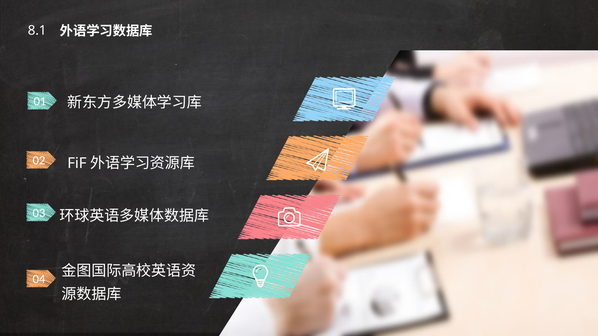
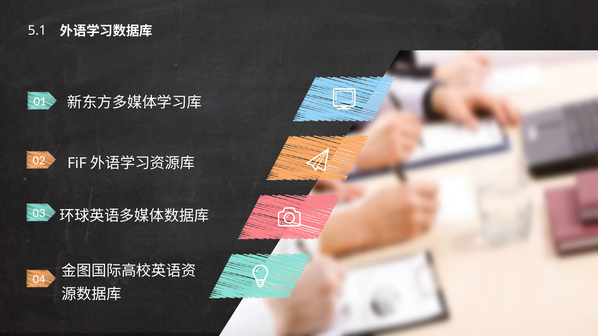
8.1: 8.1 -> 5.1
